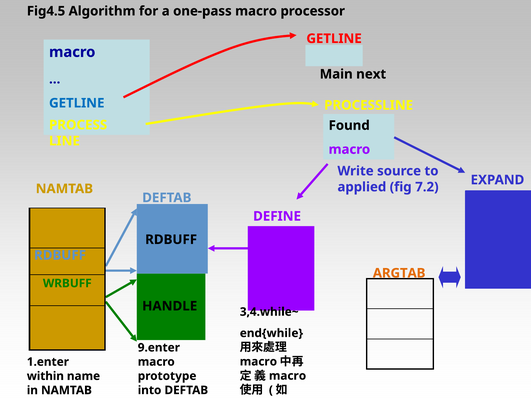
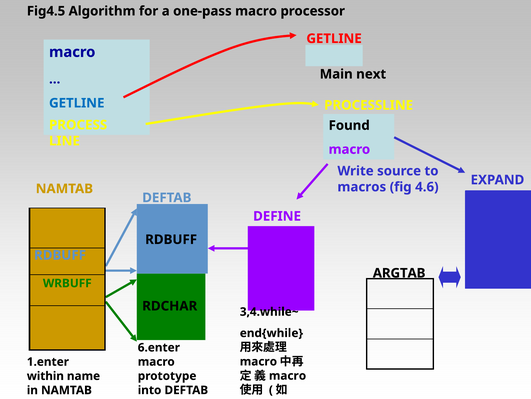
applied: applied -> macros
7.2: 7.2 -> 4.6
ARGTAB colour: orange -> black
HANDLE: HANDLE -> RDCHAR
9.enter: 9.enter -> 6.enter
